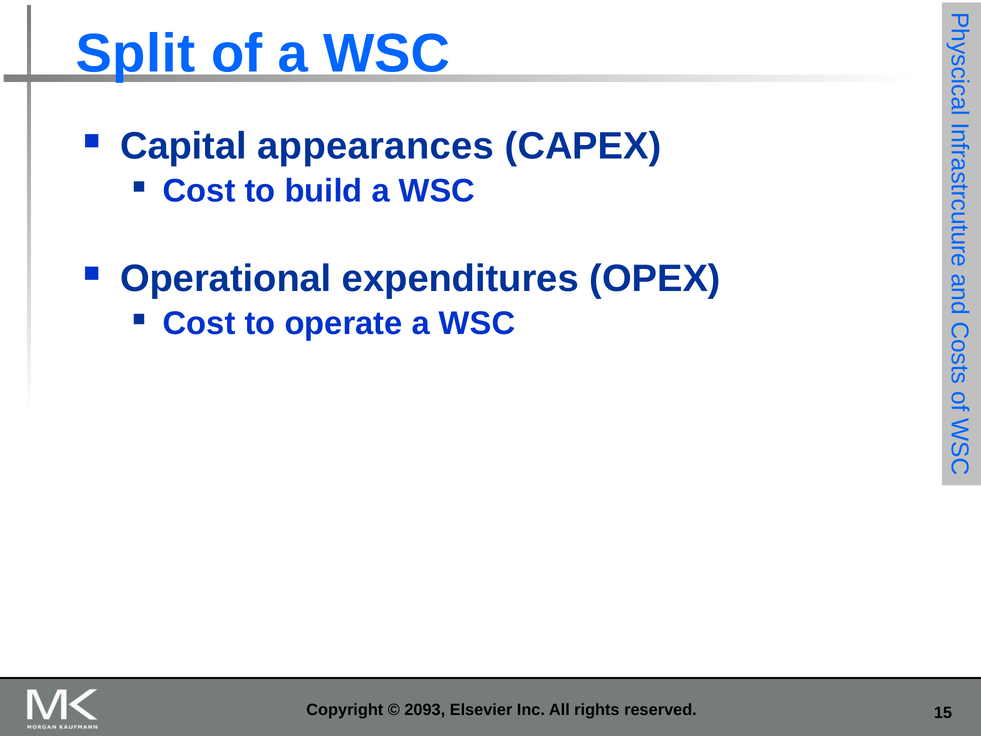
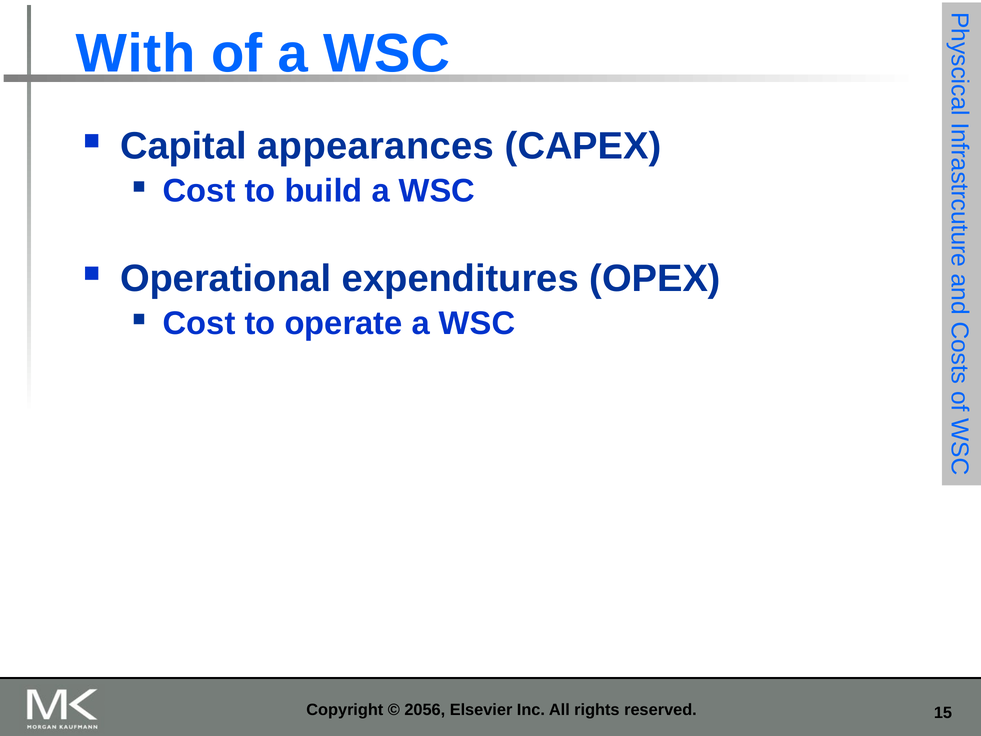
Split: Split -> With
2093: 2093 -> 2056
